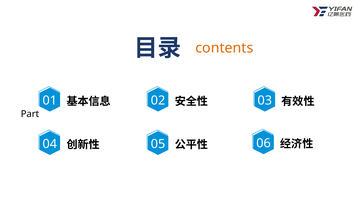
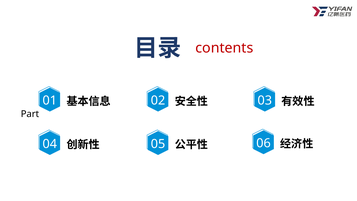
contents colour: orange -> red
